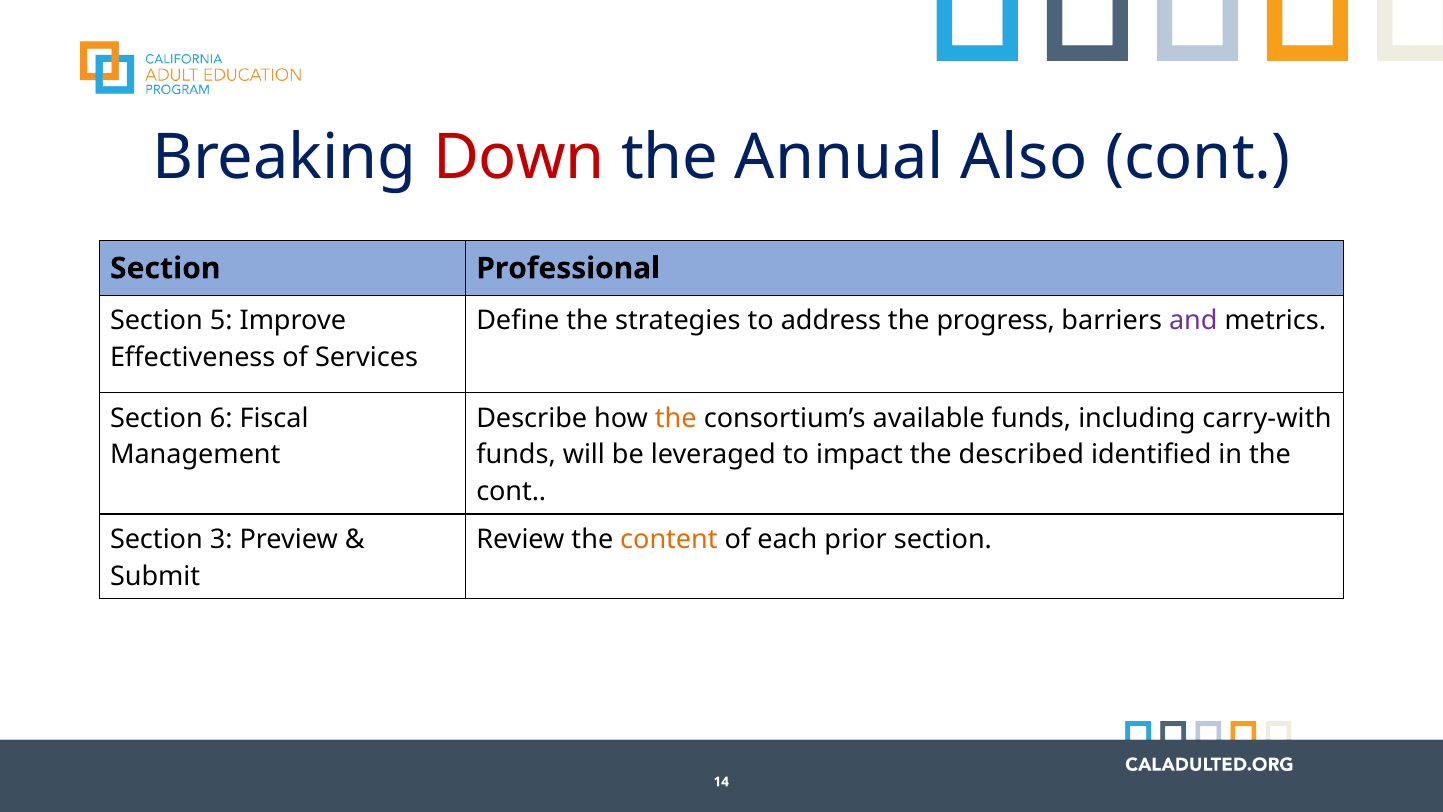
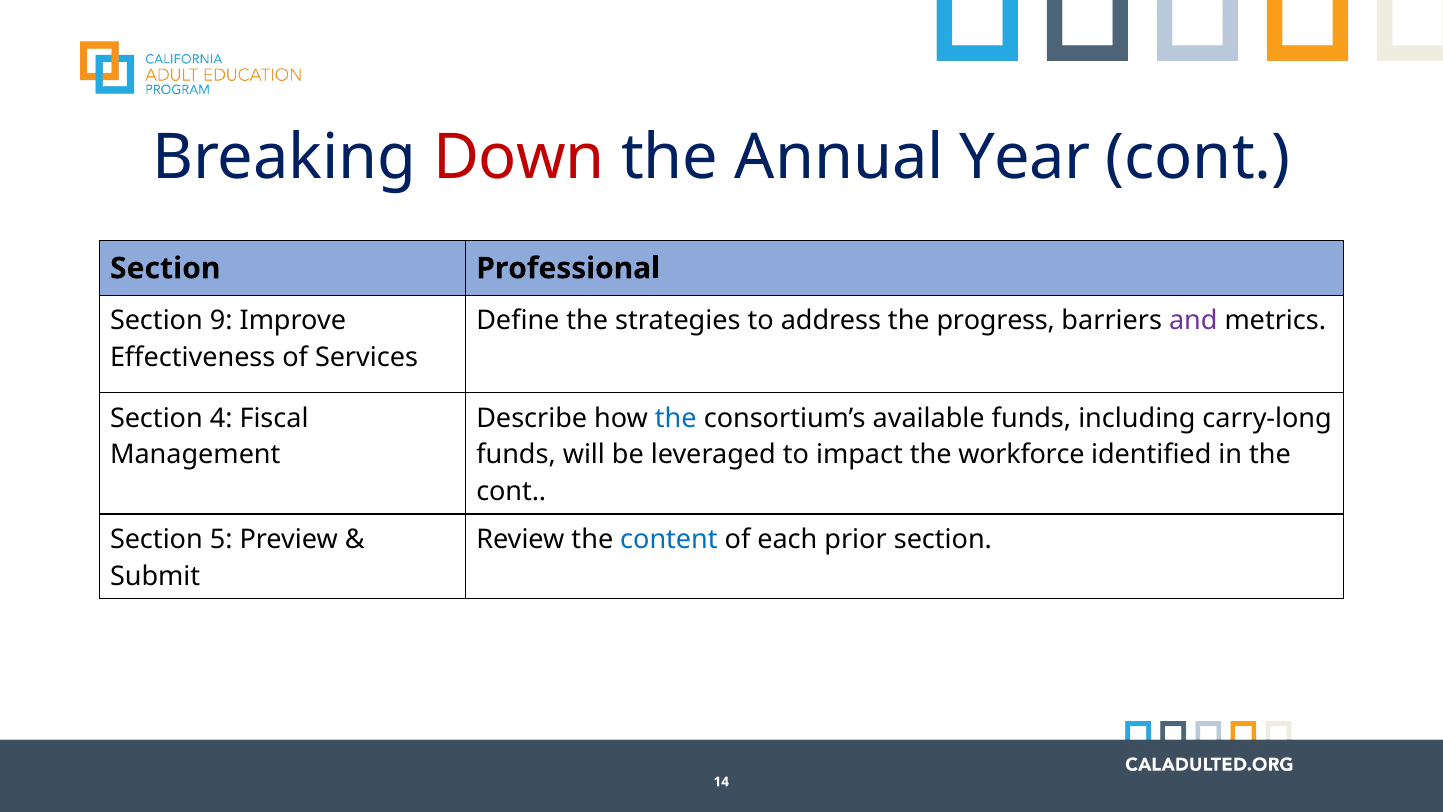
Also: Also -> Year
5: 5 -> 9
6: 6 -> 4
the at (676, 418) colour: orange -> blue
carry-with: carry-with -> carry-long
described: described -> workforce
3: 3 -> 5
content colour: orange -> blue
